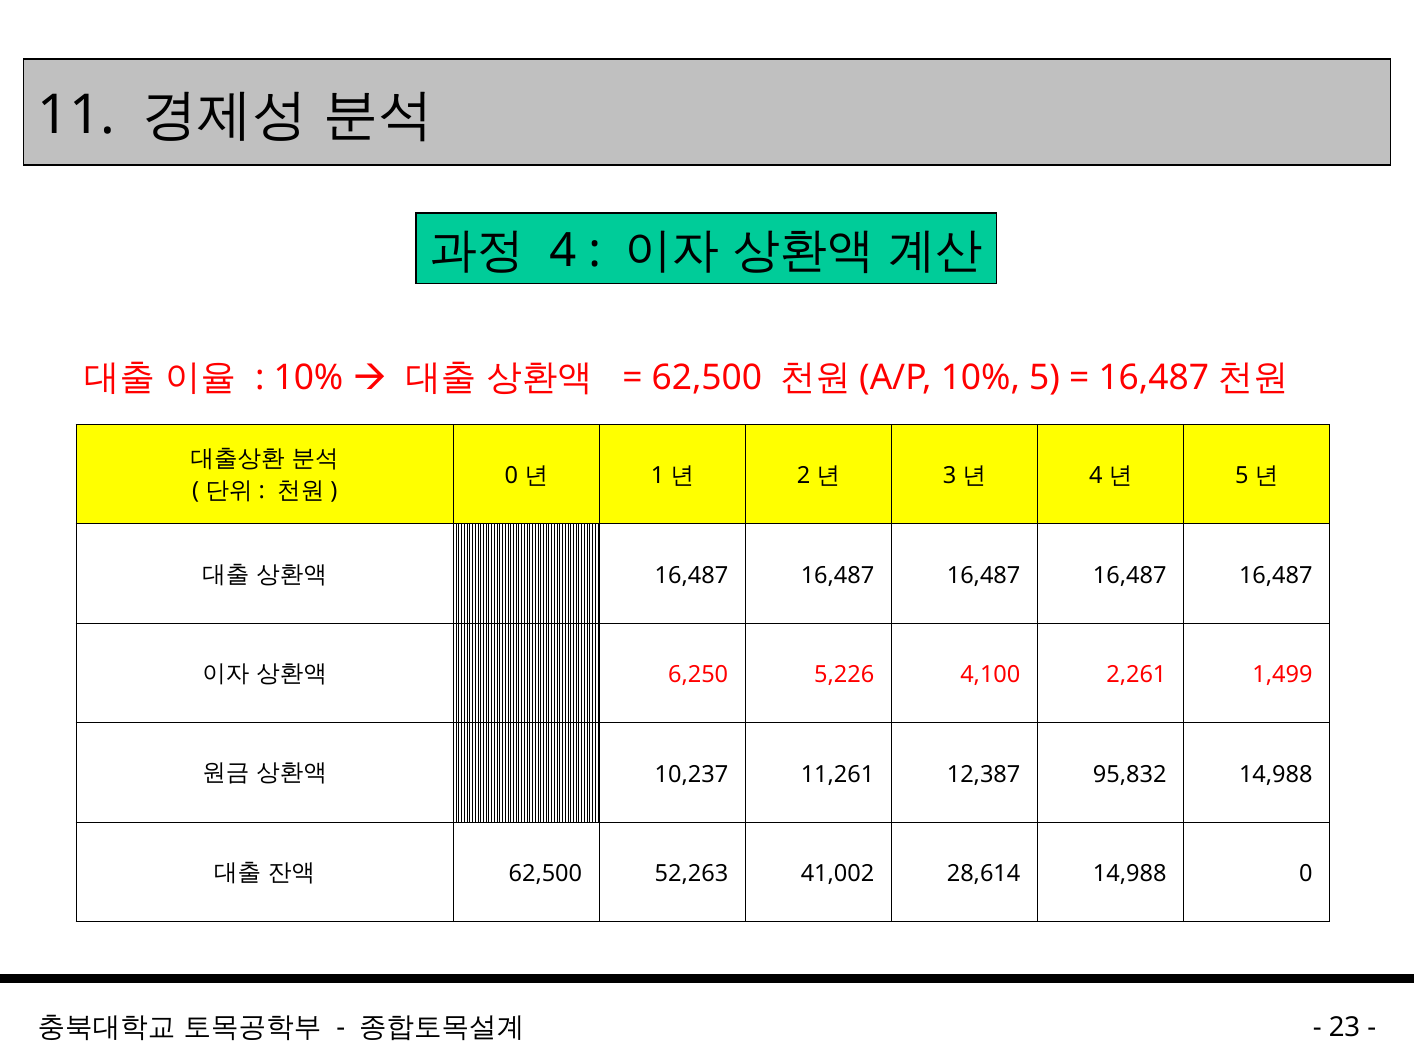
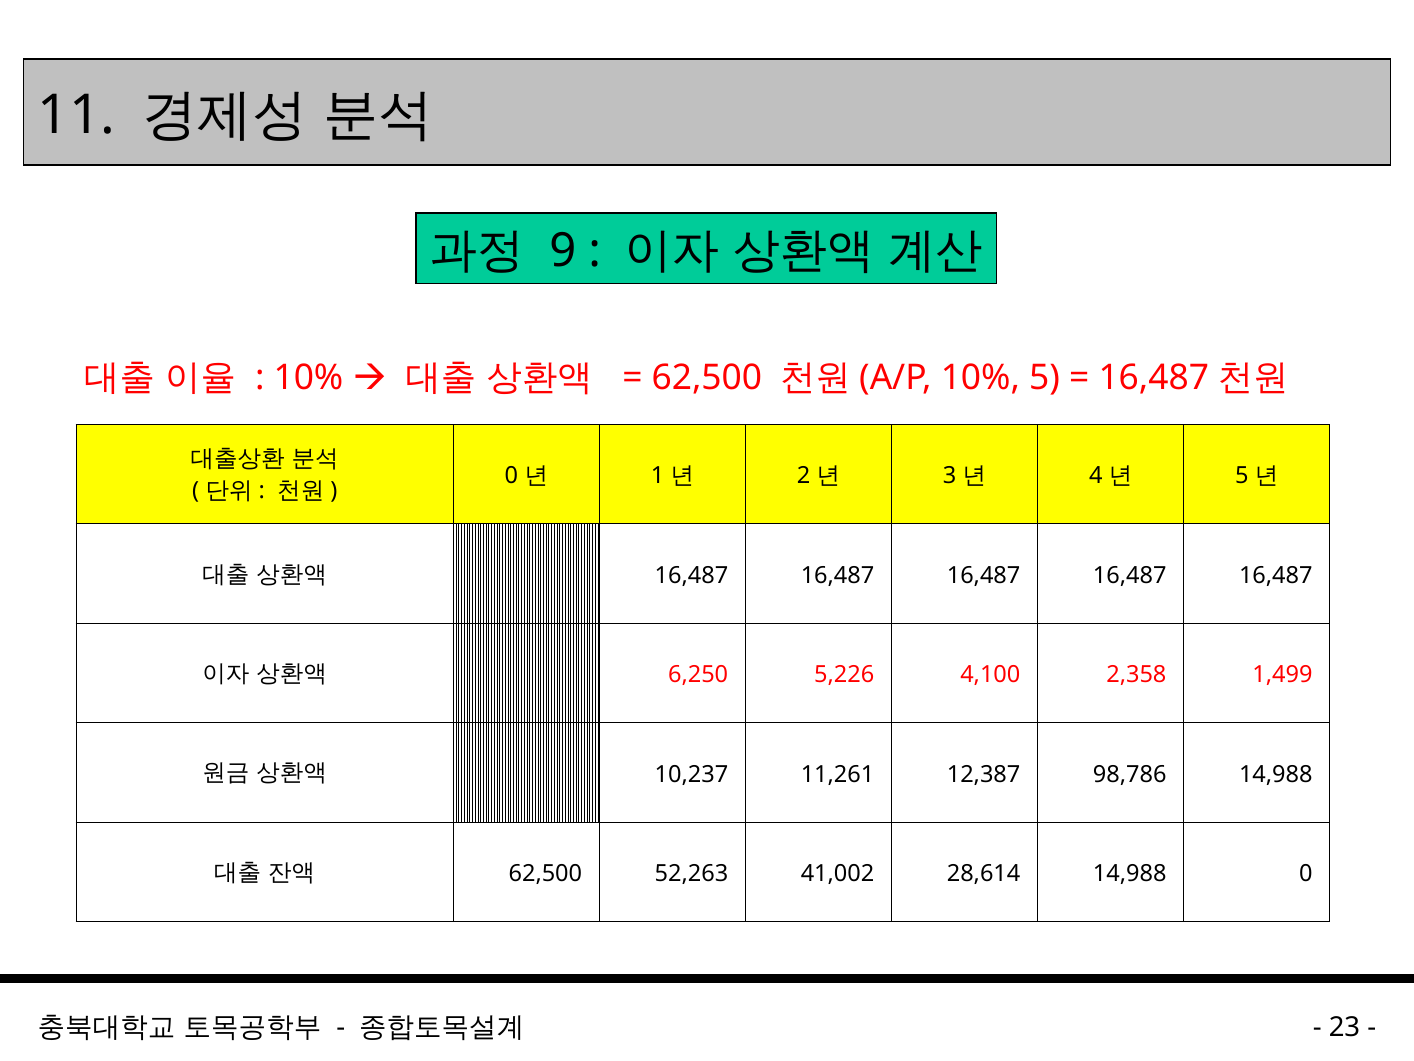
4 at (563, 251): 4 -> 9
2,261: 2,261 -> 2,358
95,832: 95,832 -> 98,786
